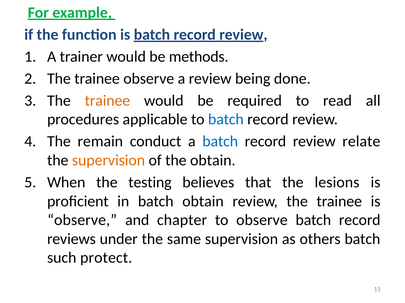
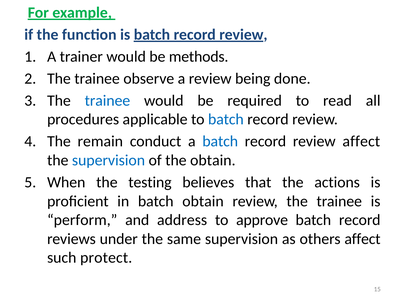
trainee at (107, 101) colour: orange -> blue
review relate: relate -> affect
supervision at (109, 161) colour: orange -> blue
lesions: lesions -> actions
observe at (82, 221): observe -> perform
chapter: chapter -> address
to observe: observe -> approve
others batch: batch -> affect
